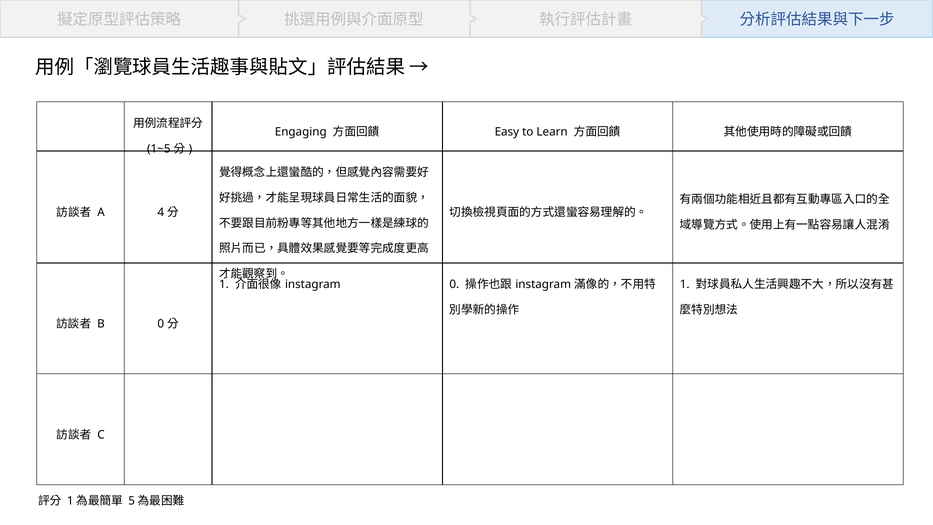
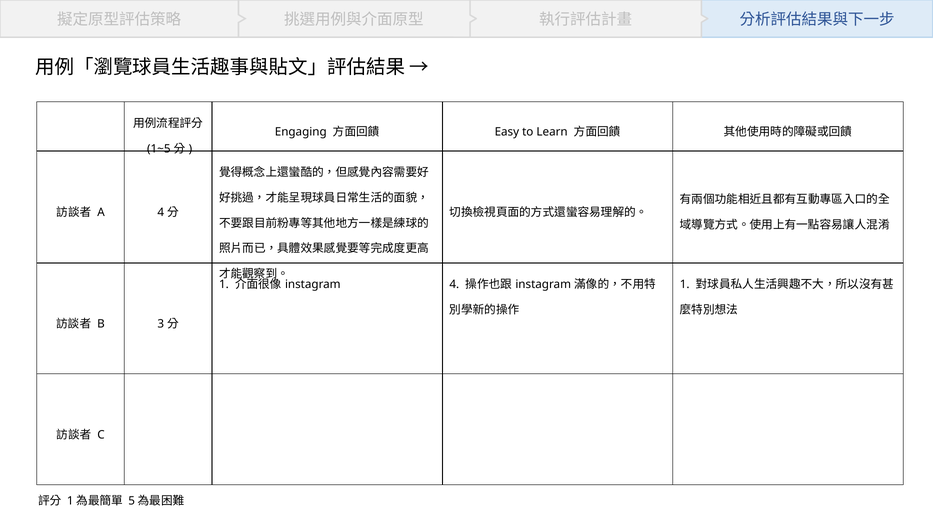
0 at (454, 284): 0 -> 4
B 0: 0 -> 3
